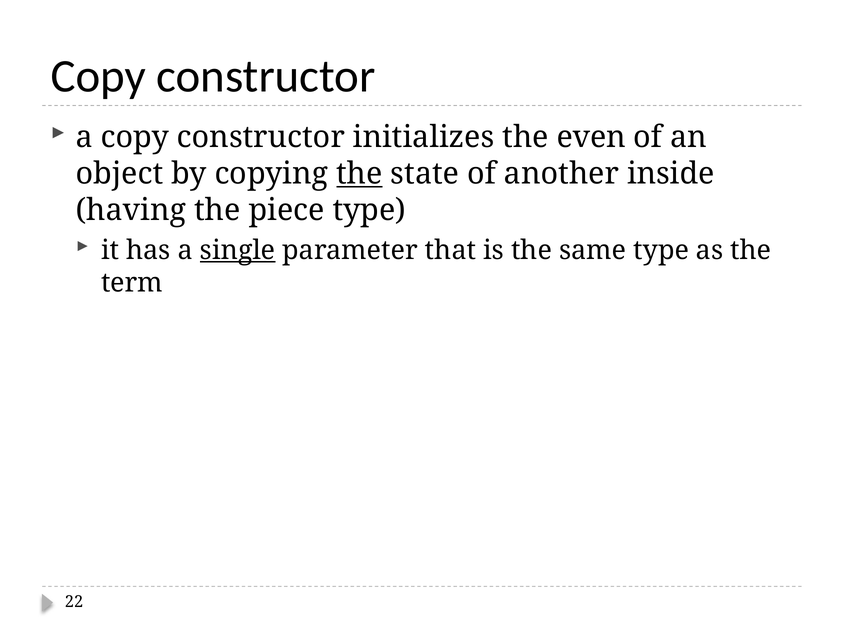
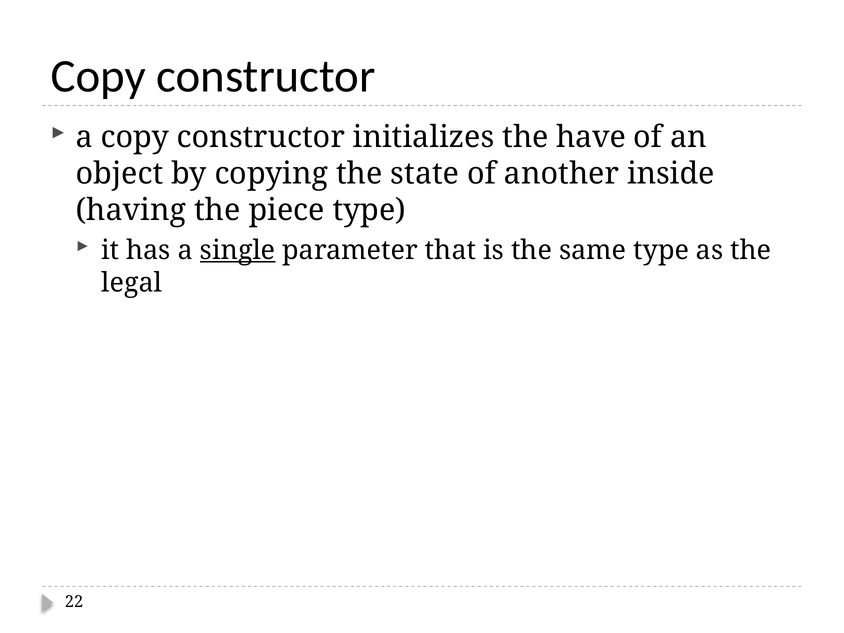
even: even -> have
the at (359, 174) underline: present -> none
term: term -> legal
